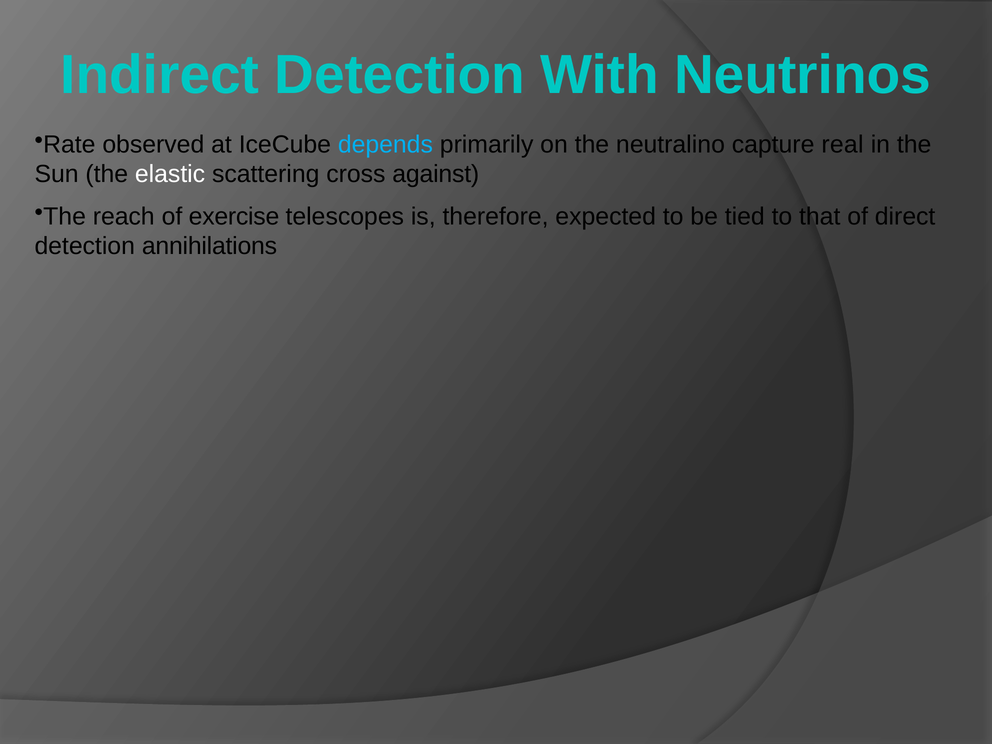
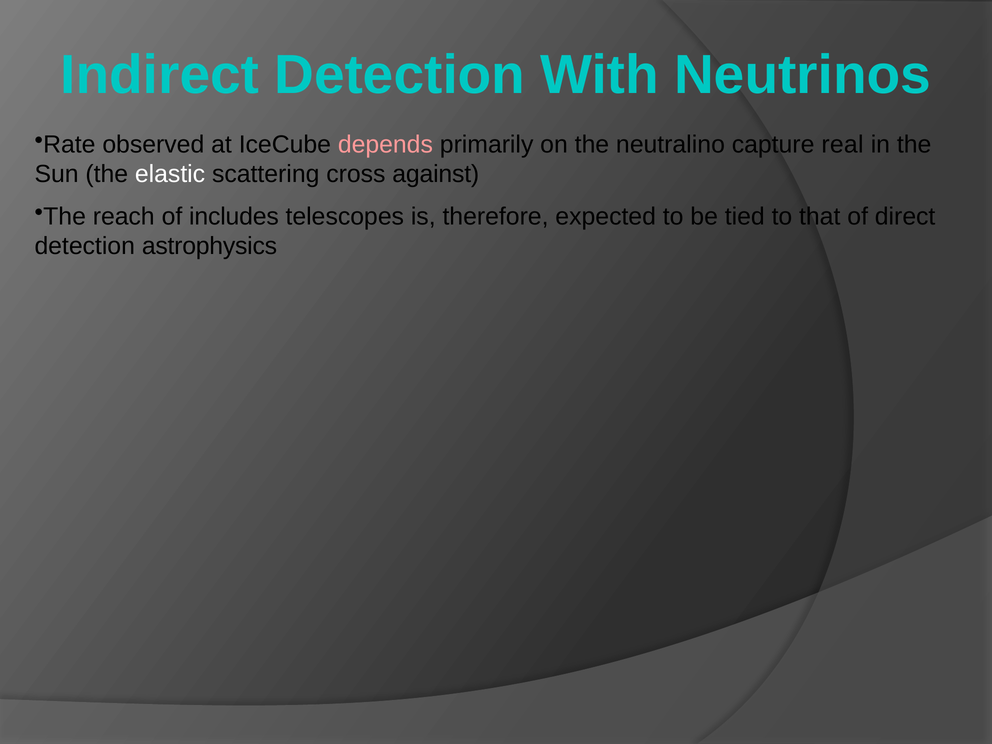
depends colour: light blue -> pink
exercise: exercise -> includes
annihilations: annihilations -> astrophysics
